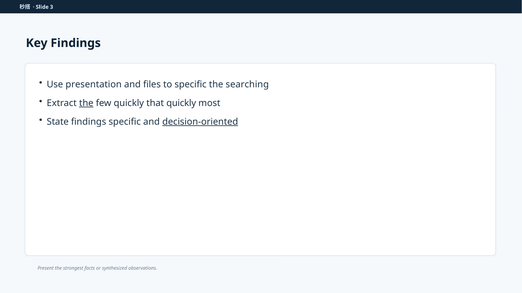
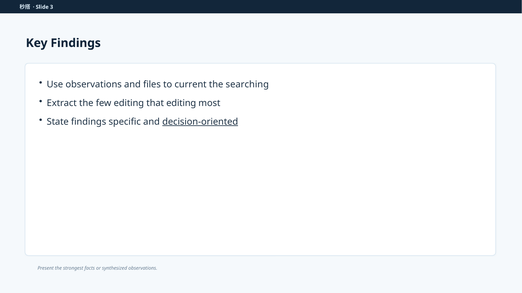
Use presentation: presentation -> observations
to specific: specific -> current
the at (86, 103) underline: present -> none
few quickly: quickly -> editing
that quickly: quickly -> editing
